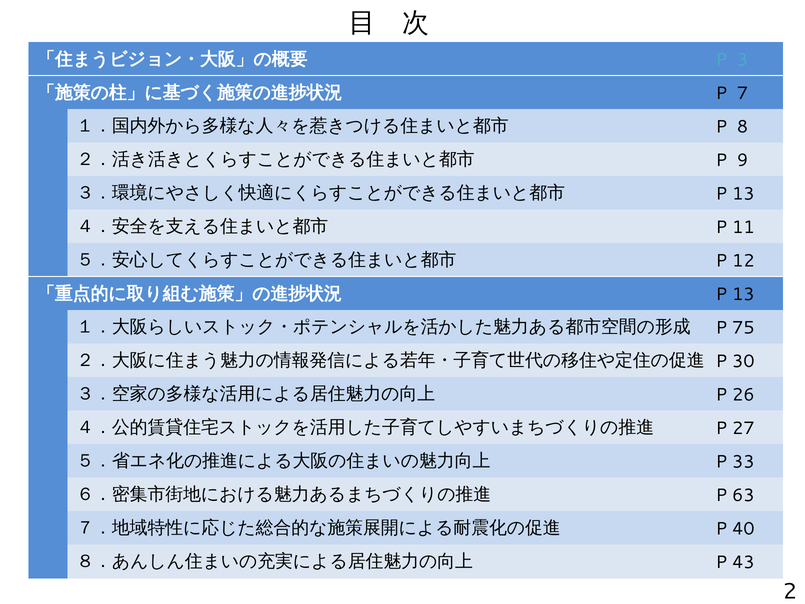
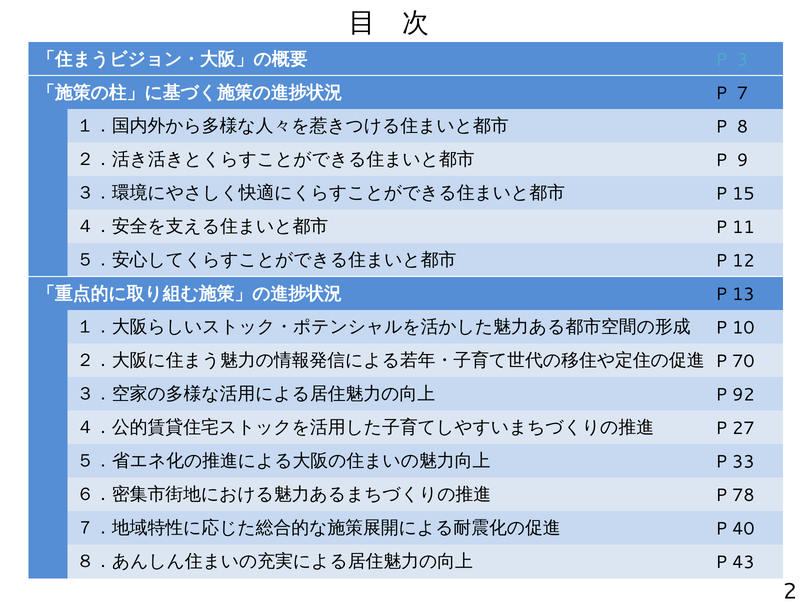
13 at (743, 194): 13 -> 15
75: 75 -> 10
30: 30 -> 70
26: 26 -> 92
63: 63 -> 78
